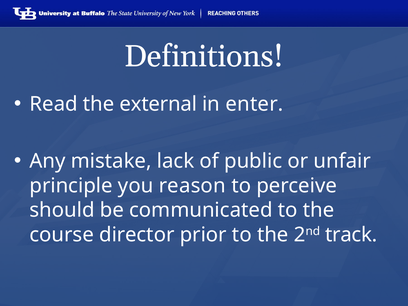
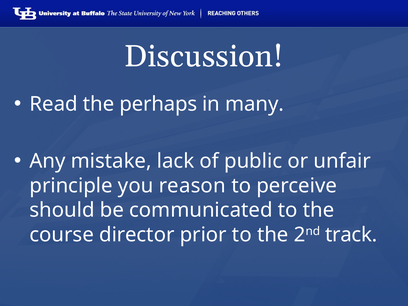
Definitions: Definitions -> Discussion
external: external -> perhaps
enter: enter -> many
